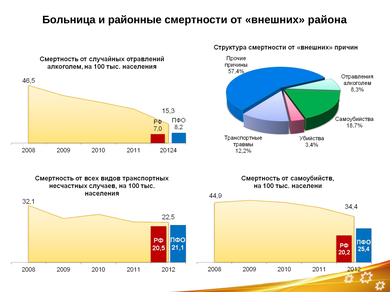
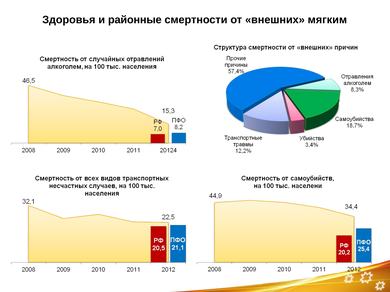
Больница: Больница -> Здоровья
района: района -> мягким
